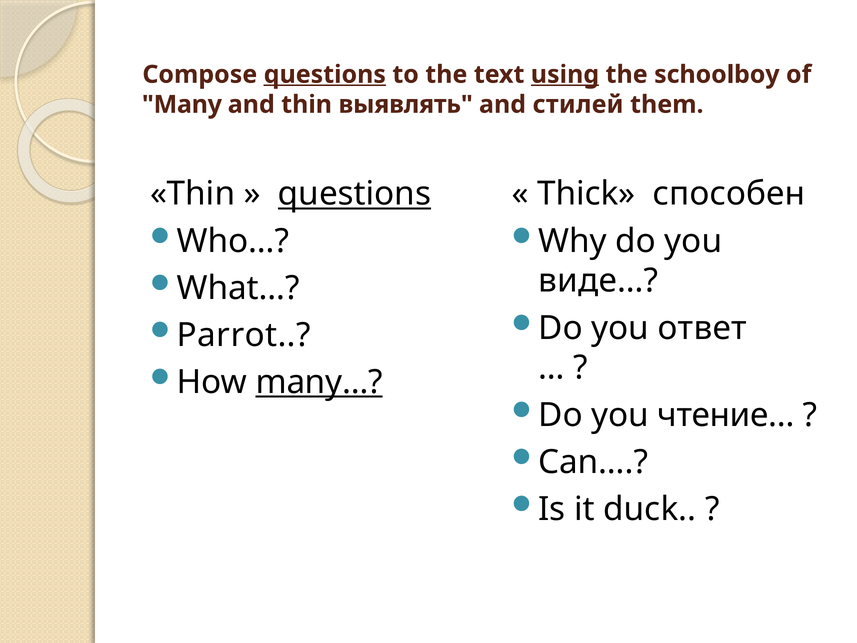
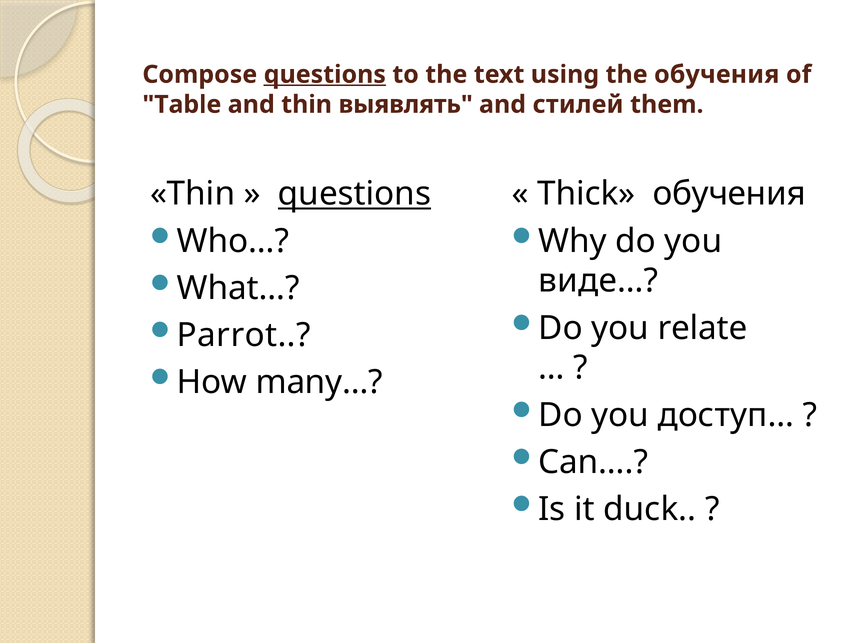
using underline: present -> none
the schoolboy: schoolboy -> обучения
Many: Many -> Table
Thick способен: способен -> обучения
ответ: ответ -> relate
many… underline: present -> none
чтение…: чтение… -> доступ…
